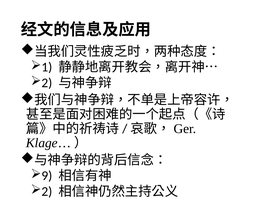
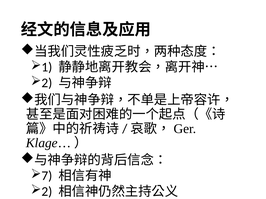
9: 9 -> 7
